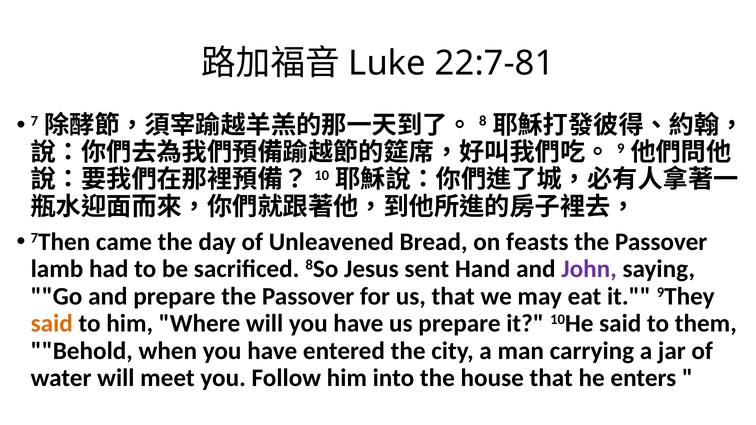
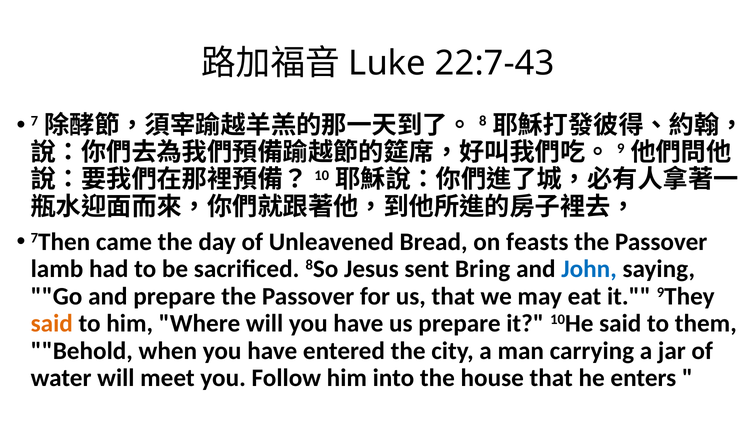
22:7-81: 22:7-81 -> 22:7-43
Hand: Hand -> Bring
John colour: purple -> blue
